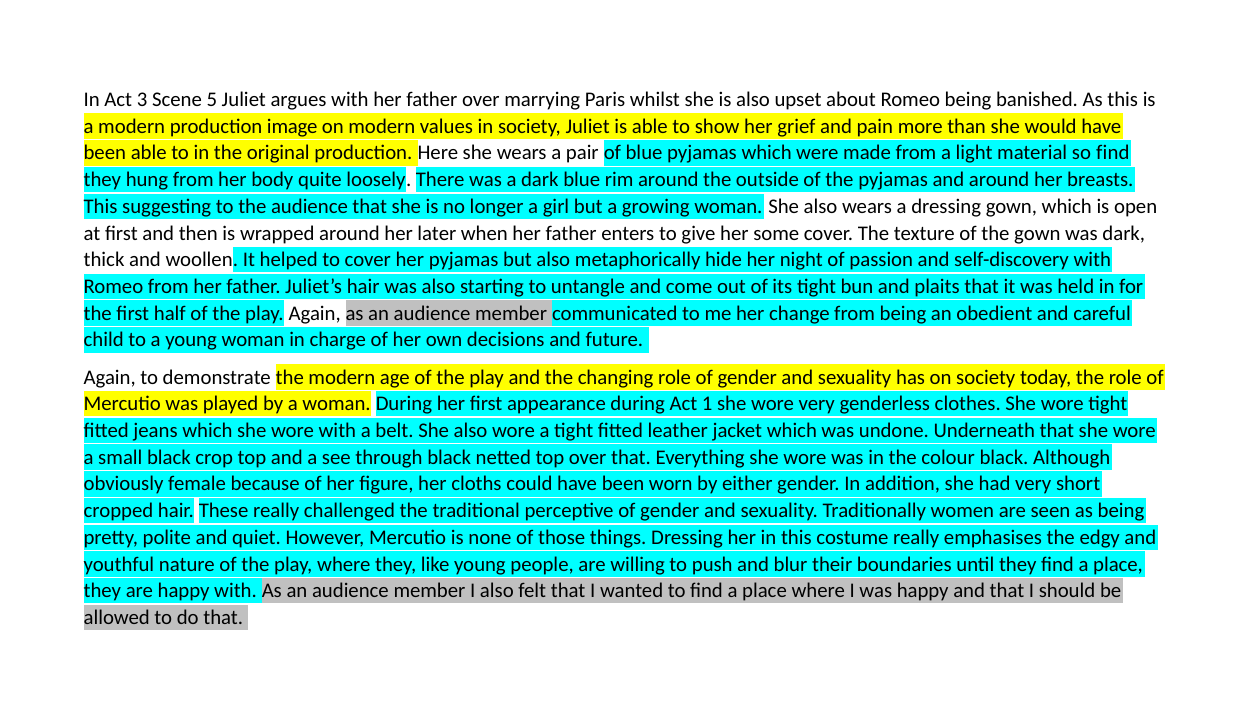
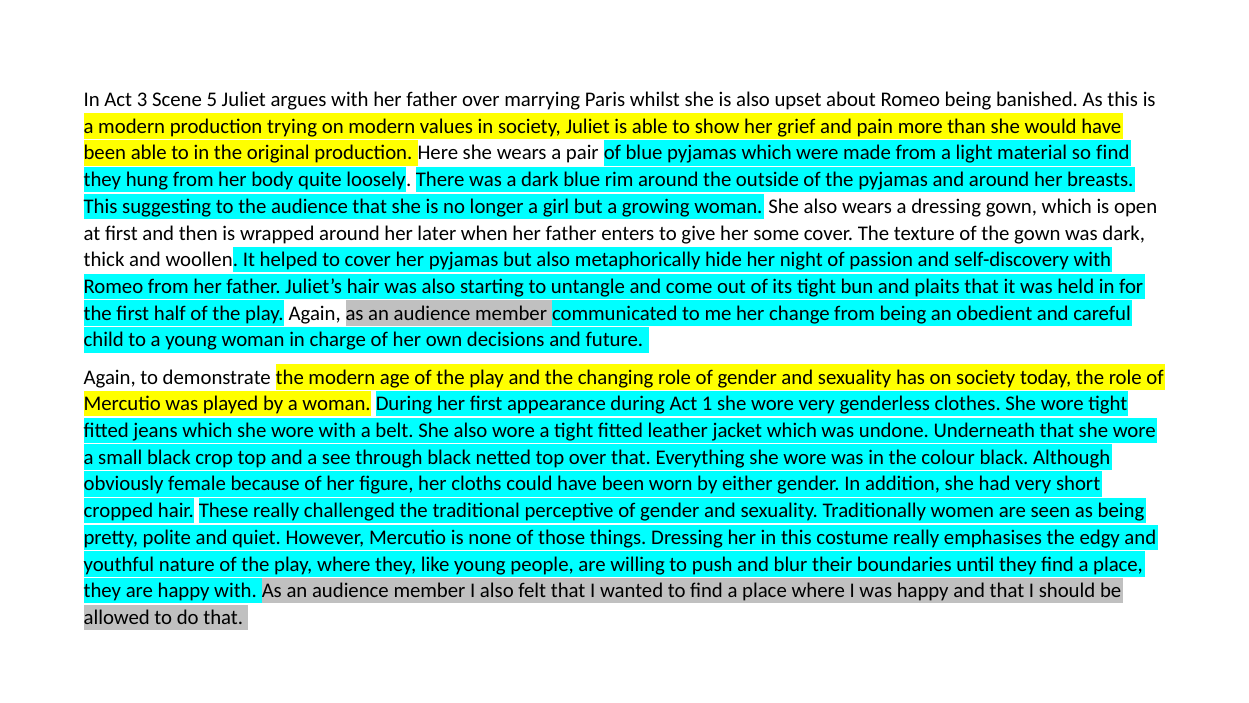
image: image -> trying
